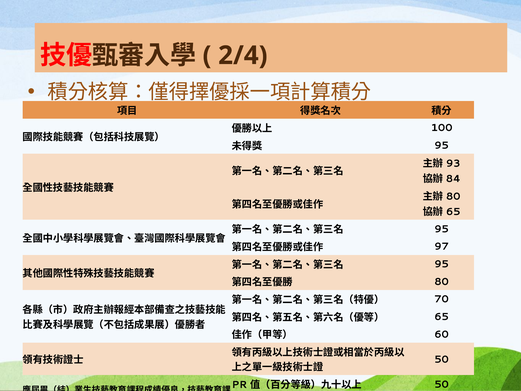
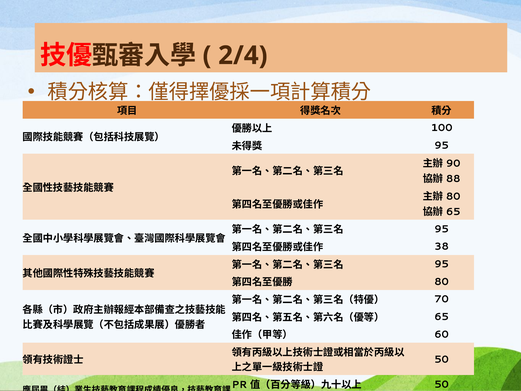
93: 93 -> 90
84: 84 -> 88
97: 97 -> 38
